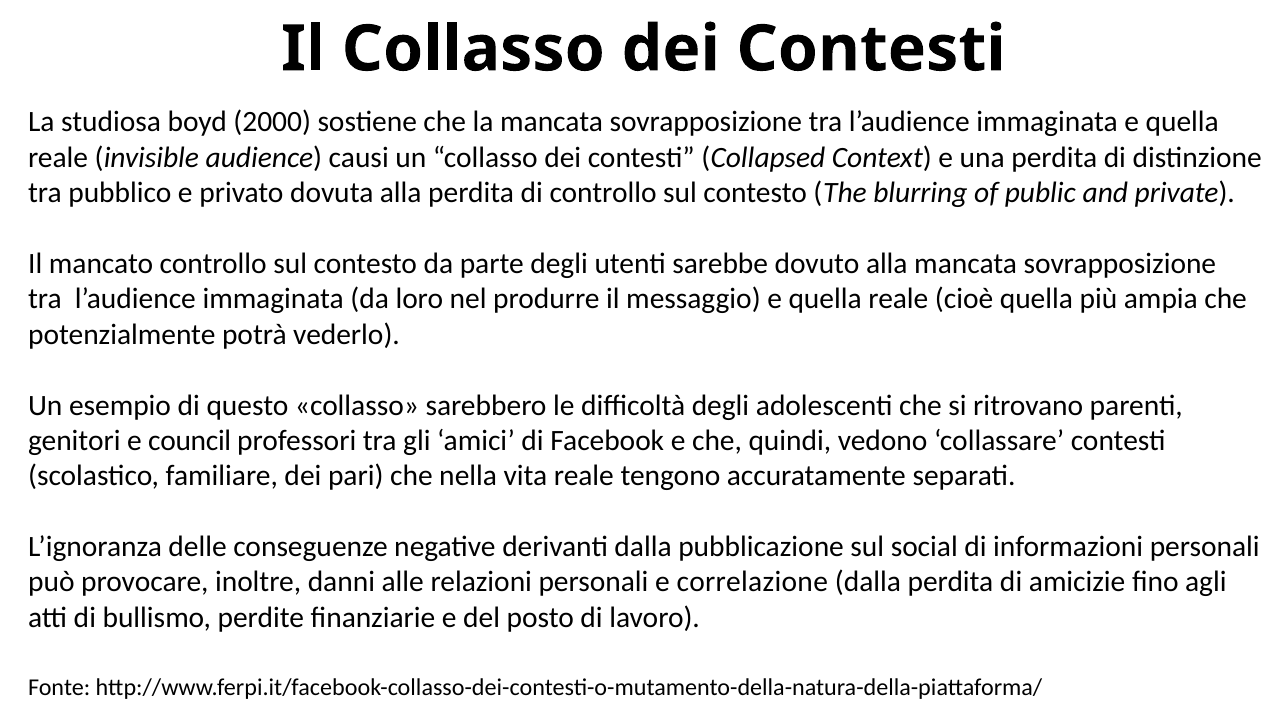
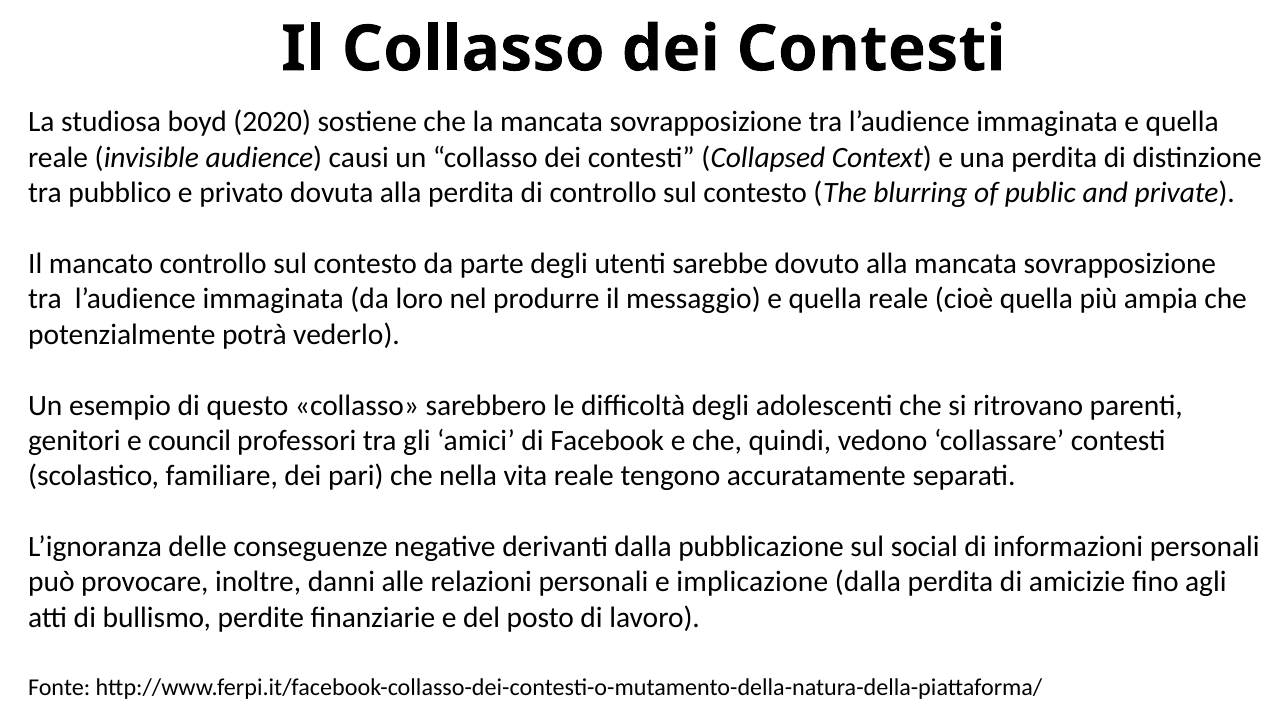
2000: 2000 -> 2020
correlazione: correlazione -> implicazione
